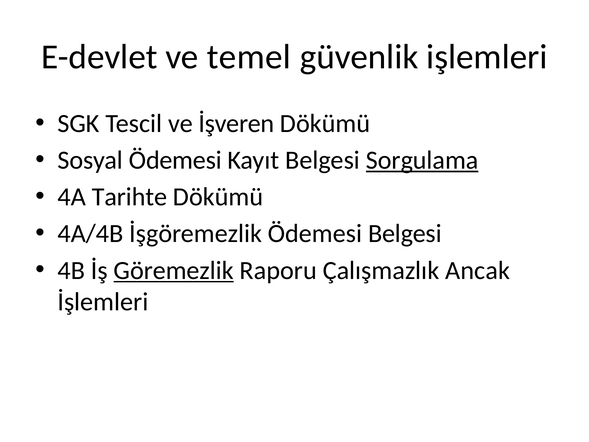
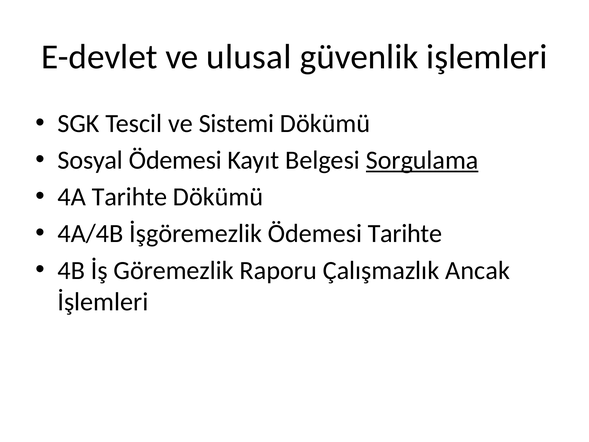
temel: temel -> ulusal
İşveren: İşveren -> Sistemi
Ödemesi Belgesi: Belgesi -> Tarihte
Göremezlik underline: present -> none
